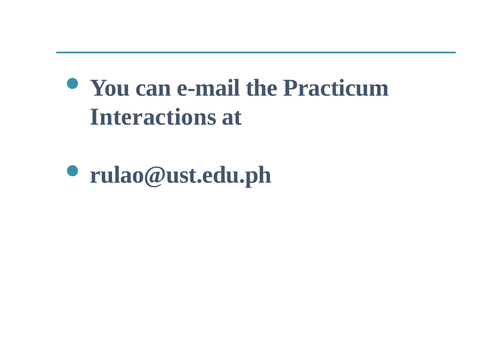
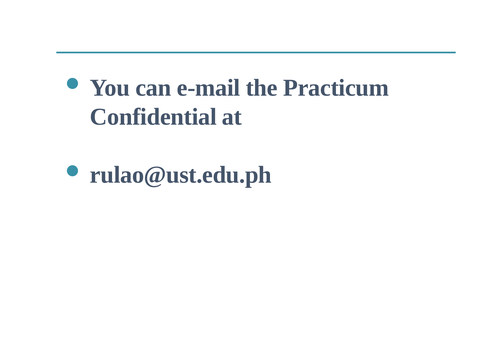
Interactions: Interactions -> Confidential
